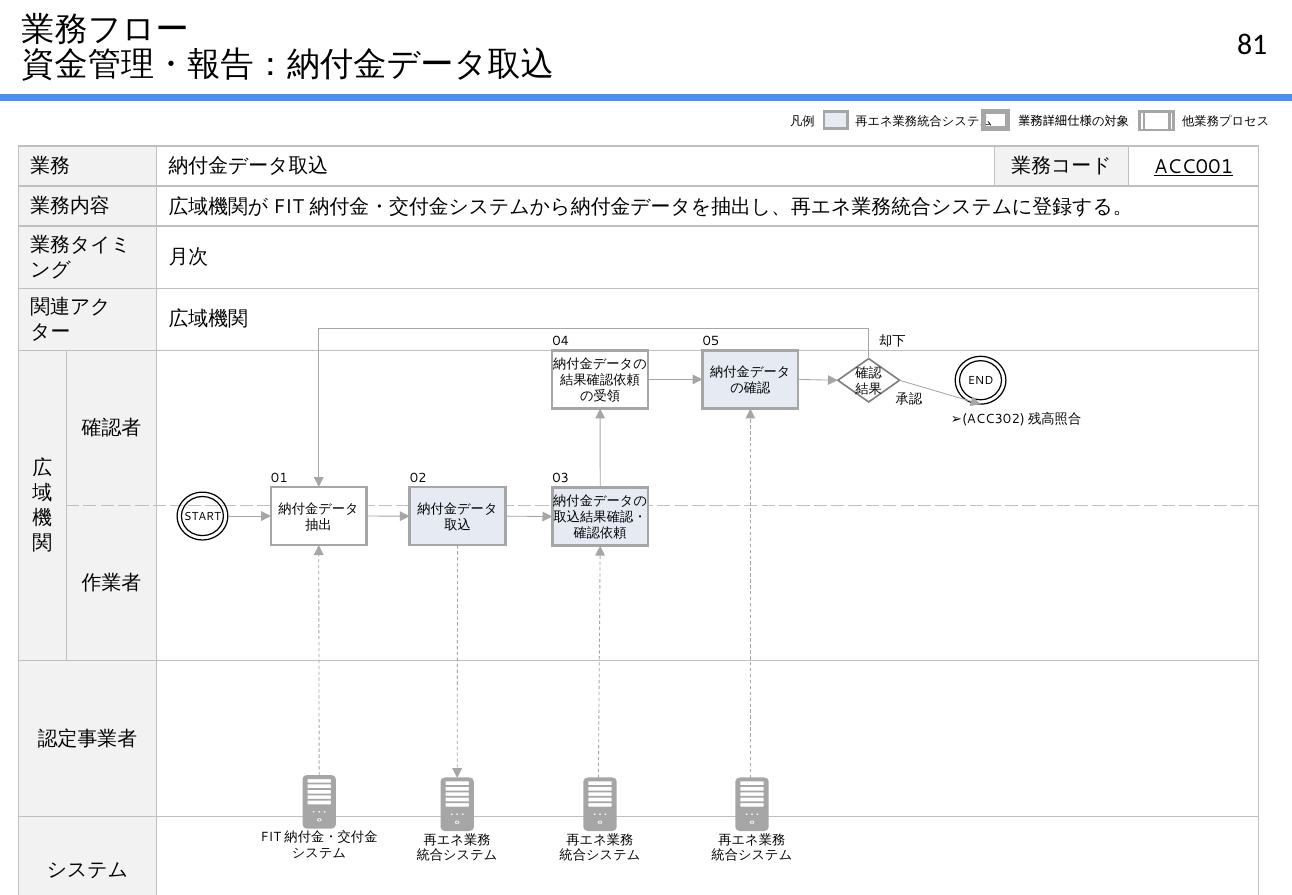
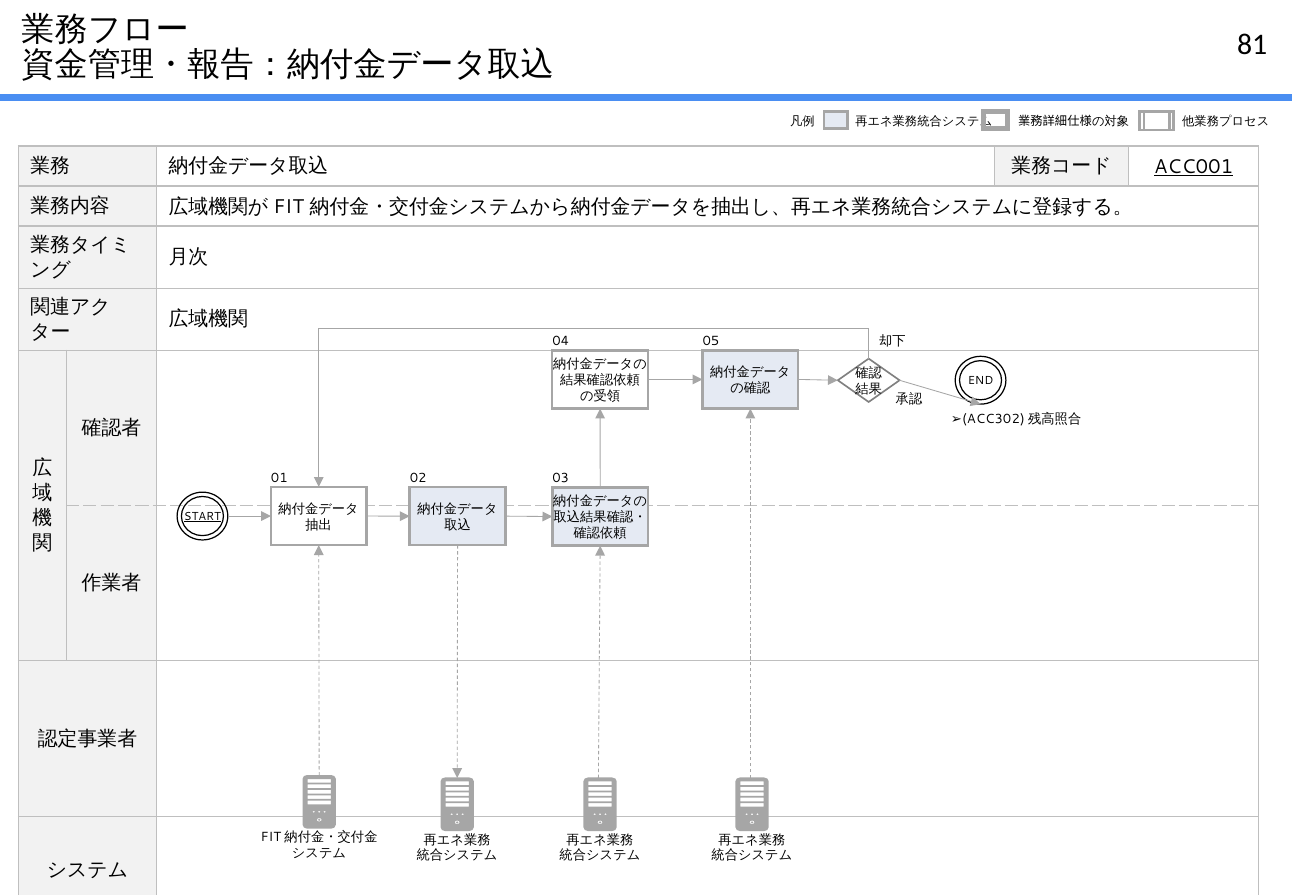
START underline: none -> present
